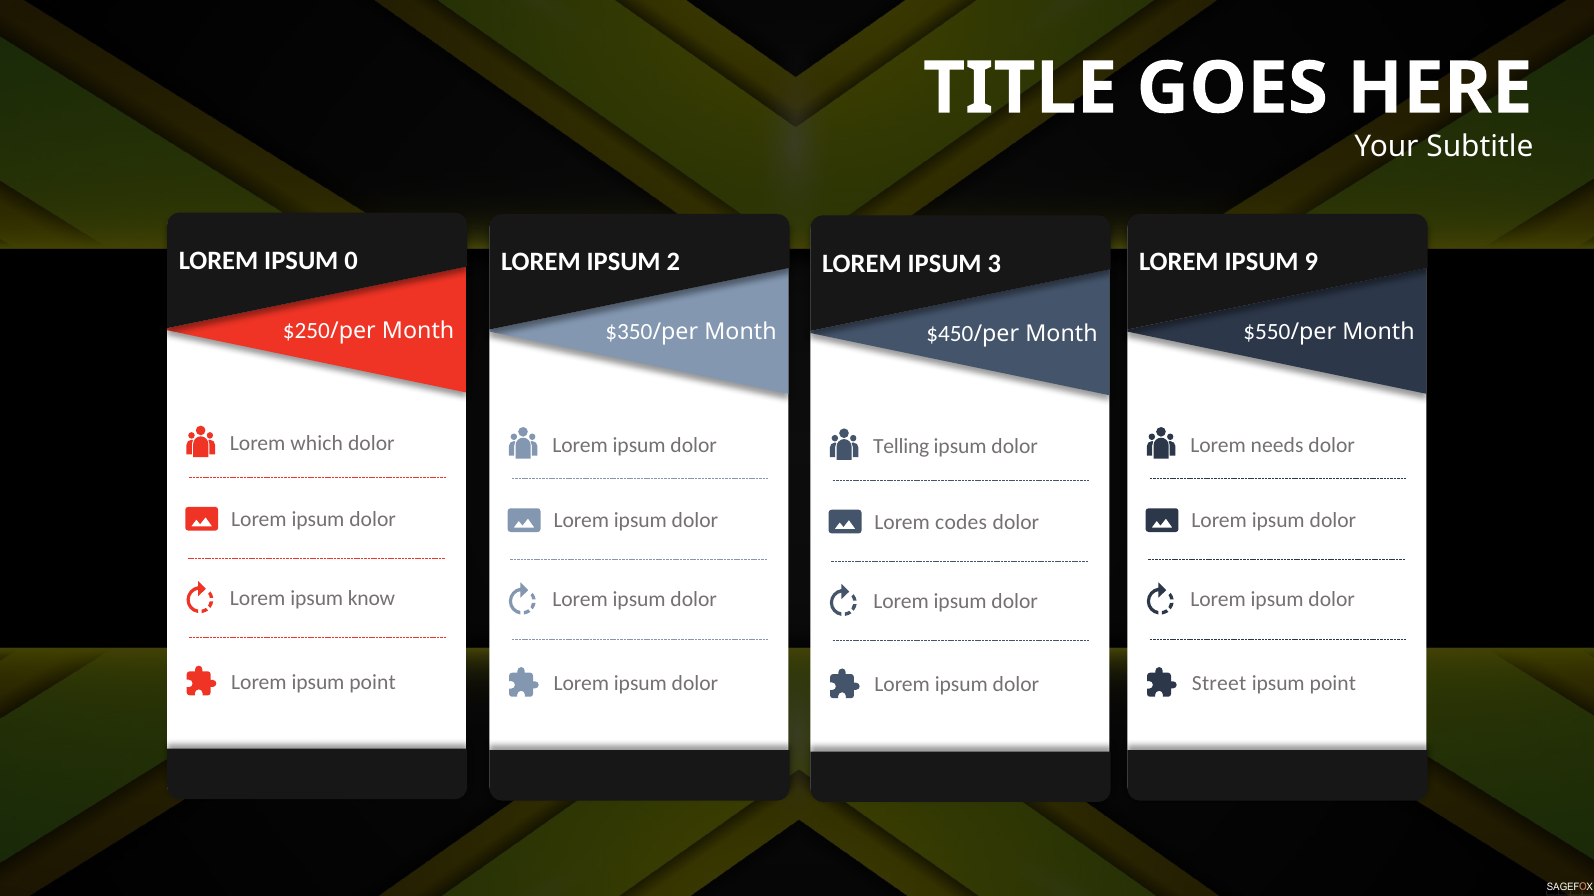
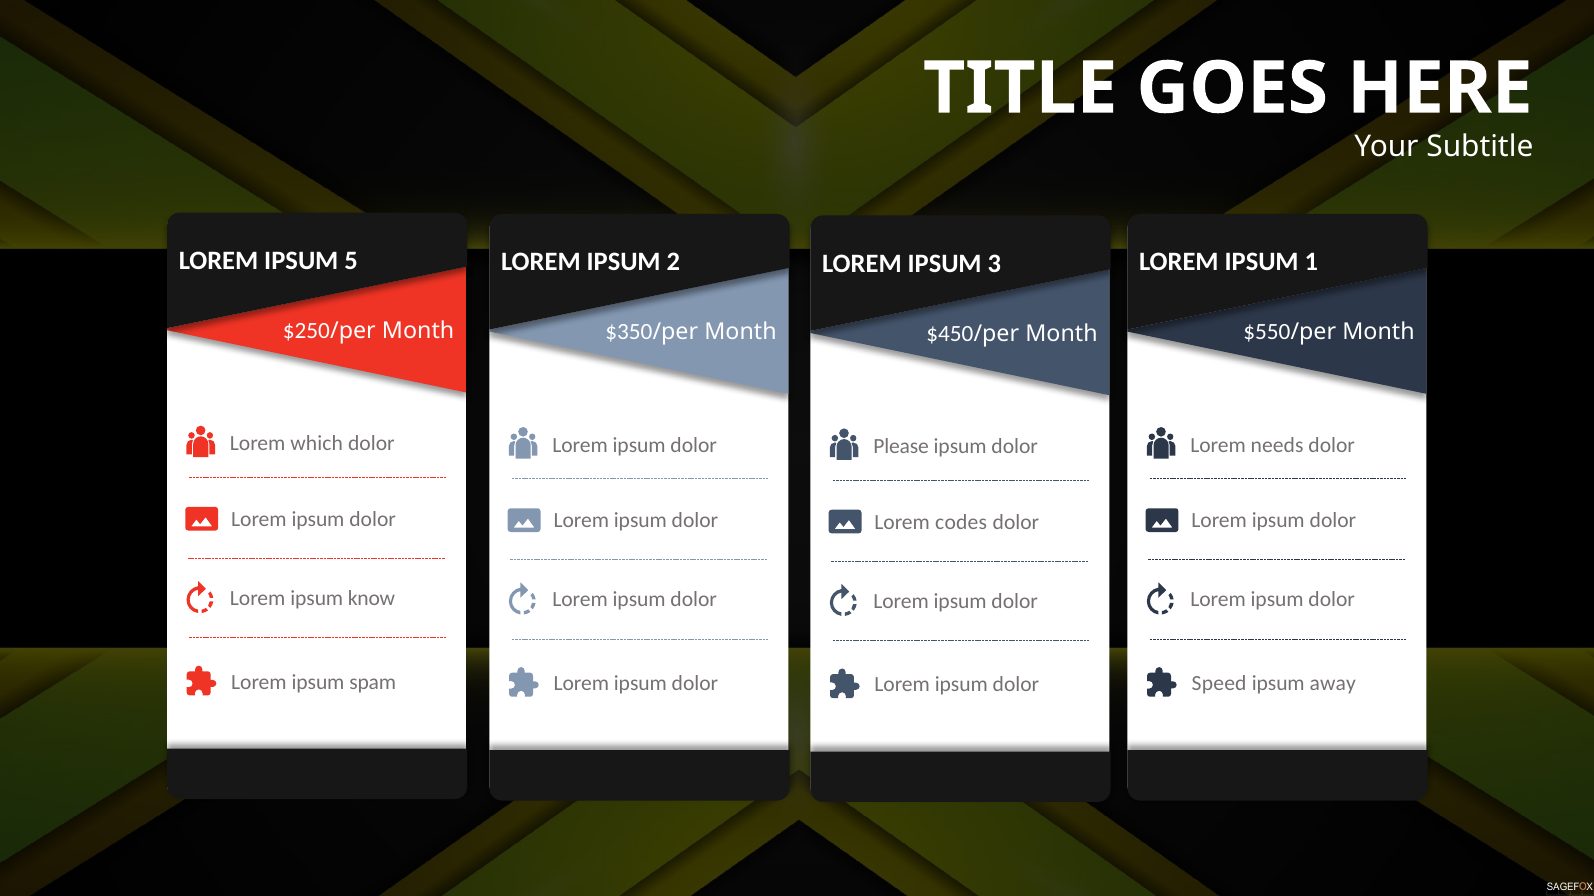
0: 0 -> 5
9: 9 -> 1
Telling: Telling -> Please
Lorem ipsum point: point -> spam
Street: Street -> Speed
point at (1333, 684): point -> away
